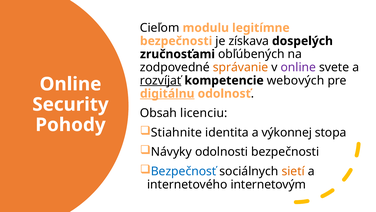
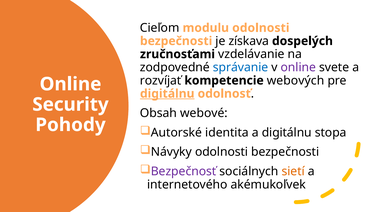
modulu legitímne: legitímne -> odolnosti
obľúbených: obľúbených -> vzdelávanie
správanie colour: orange -> blue
rozvíjať underline: present -> none
licenciu: licenciu -> webové
Stiahnite: Stiahnite -> Autorské
a výkonnej: výkonnej -> digitálnu
Bezpečnosť colour: blue -> purple
internetovým: internetovým -> akémukoľvek
